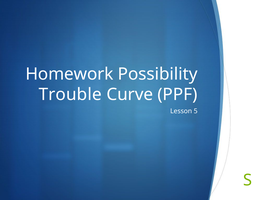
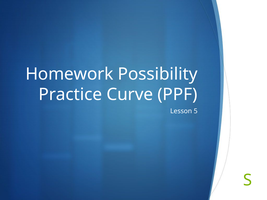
Trouble: Trouble -> Practice
